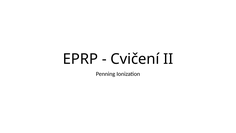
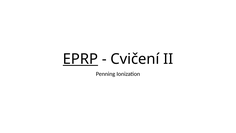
EPRP underline: none -> present
